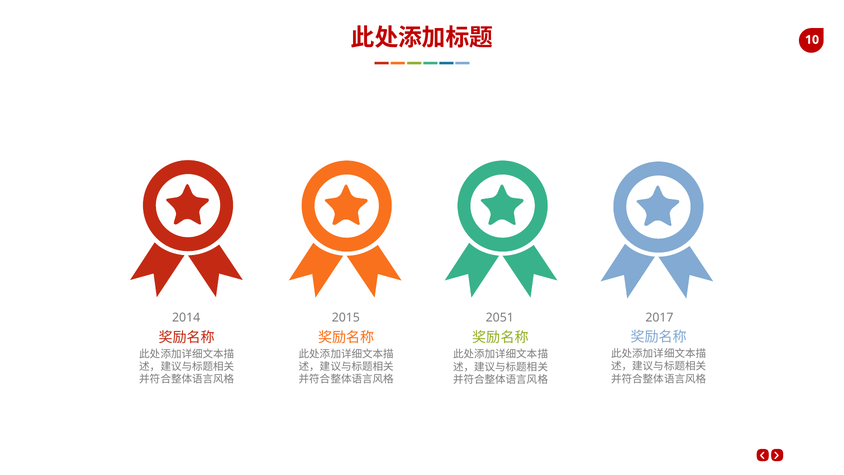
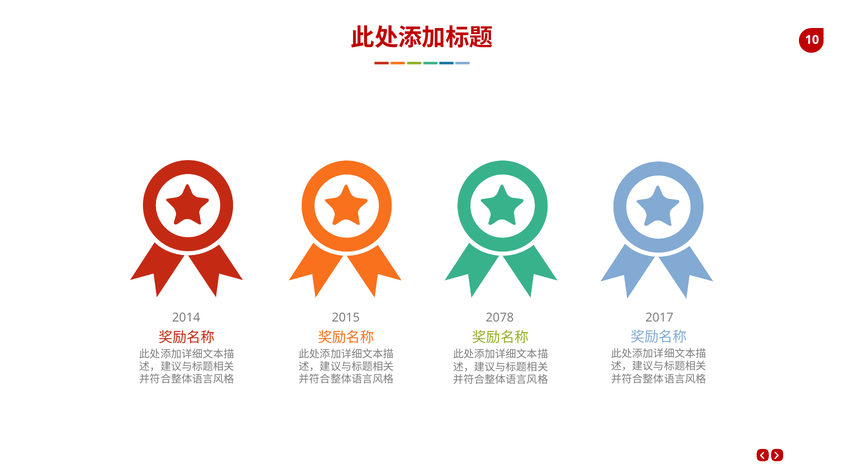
2051: 2051 -> 2078
